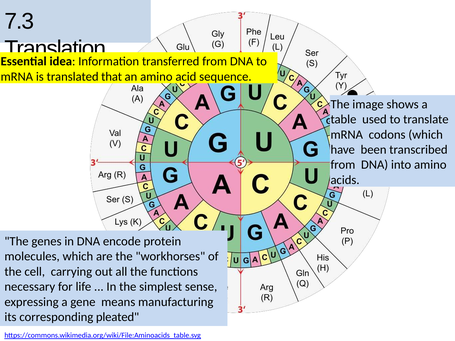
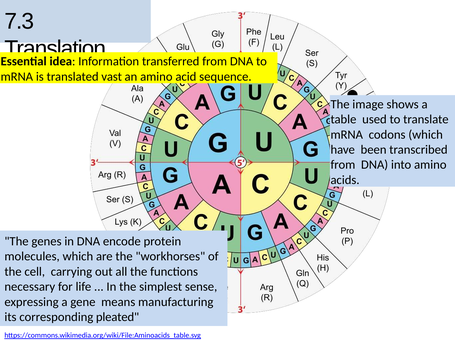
that: that -> vast
